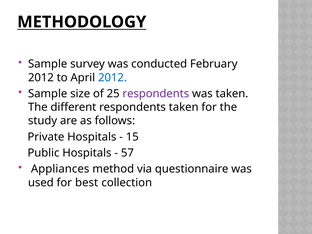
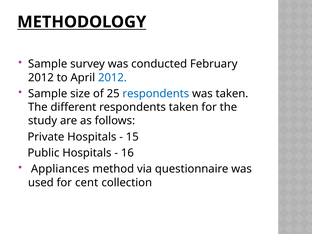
respondents at (156, 94) colour: purple -> blue
57: 57 -> 16
best: best -> cent
